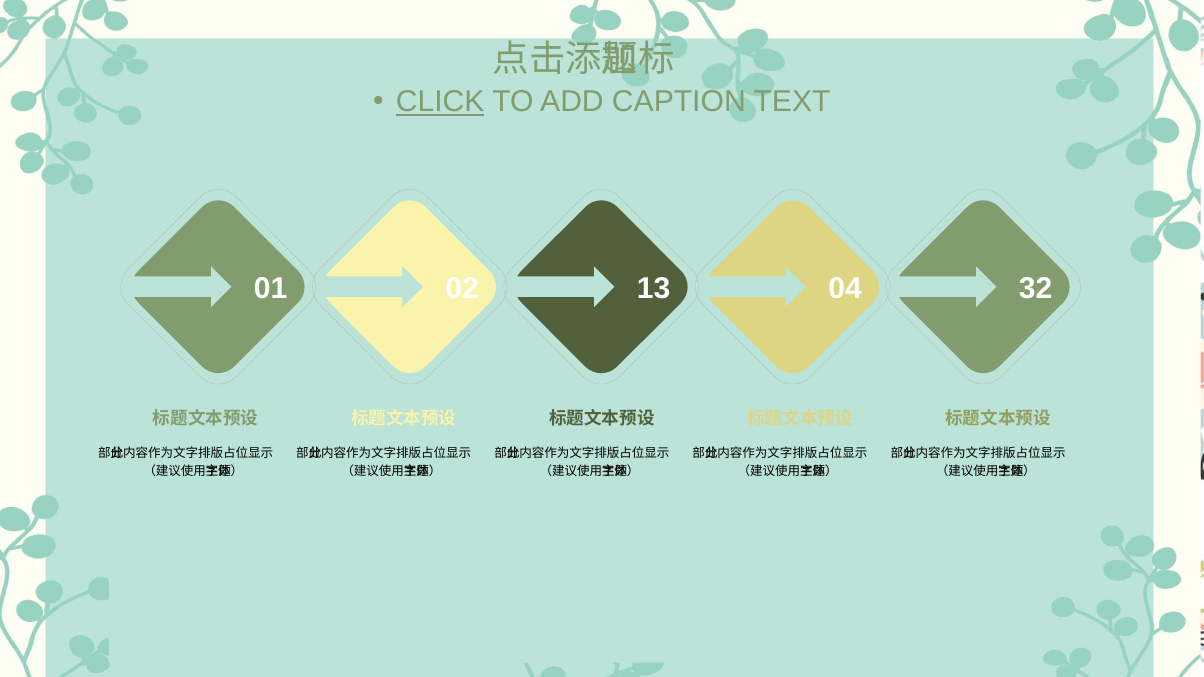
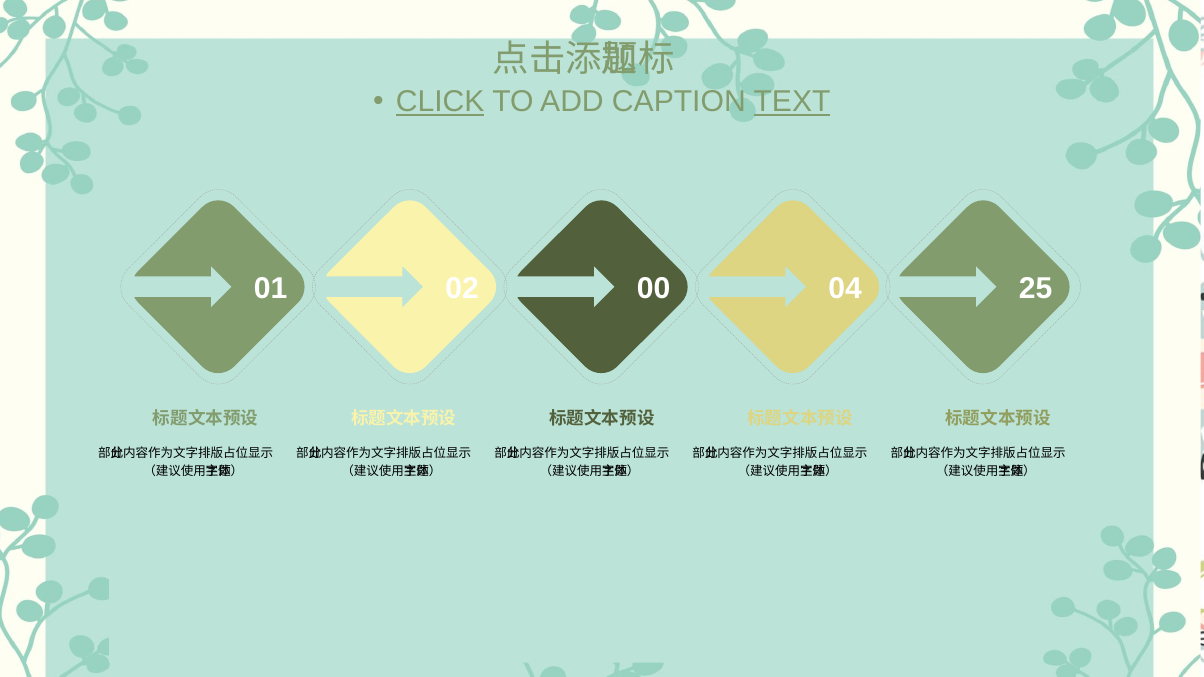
TEXT underline: none -> present
13: 13 -> 00
32: 32 -> 25
